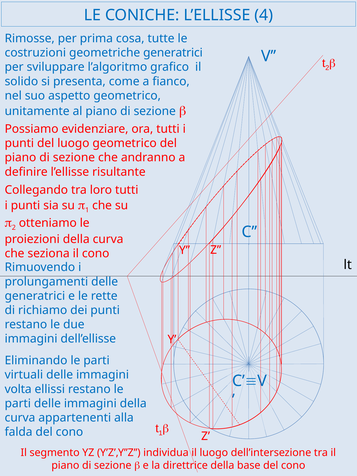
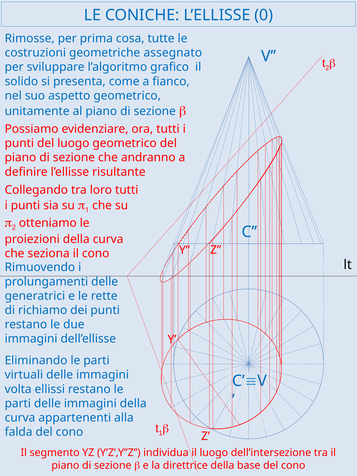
4: 4 -> 0
geometriche generatrici: generatrici -> assegnato
